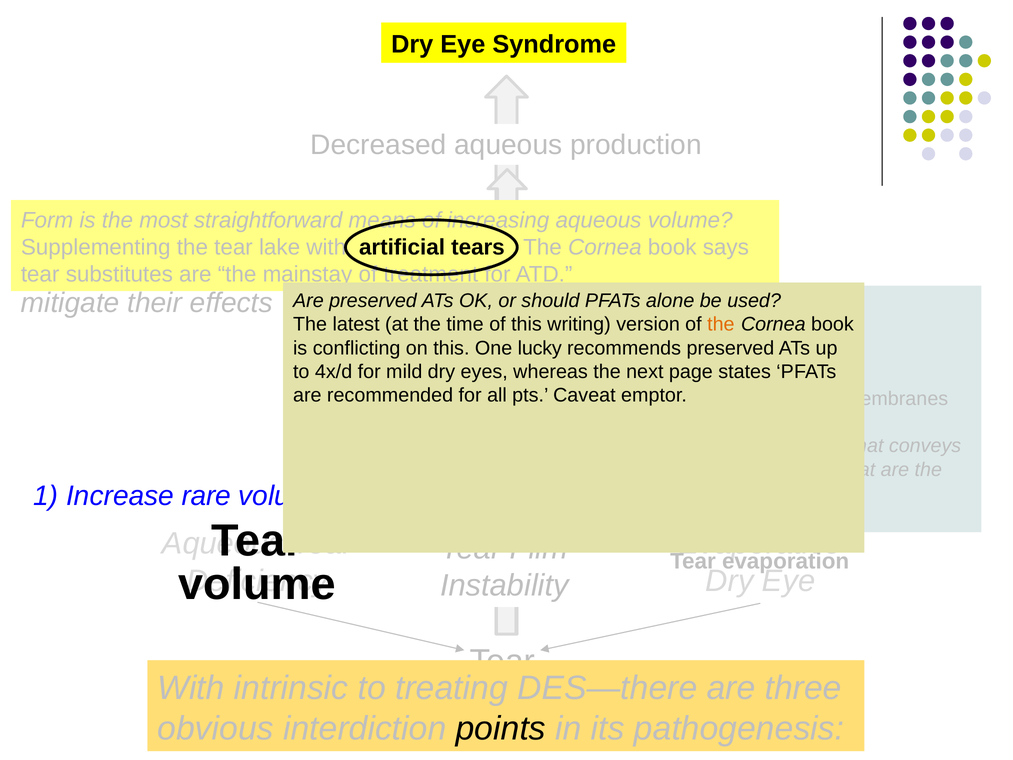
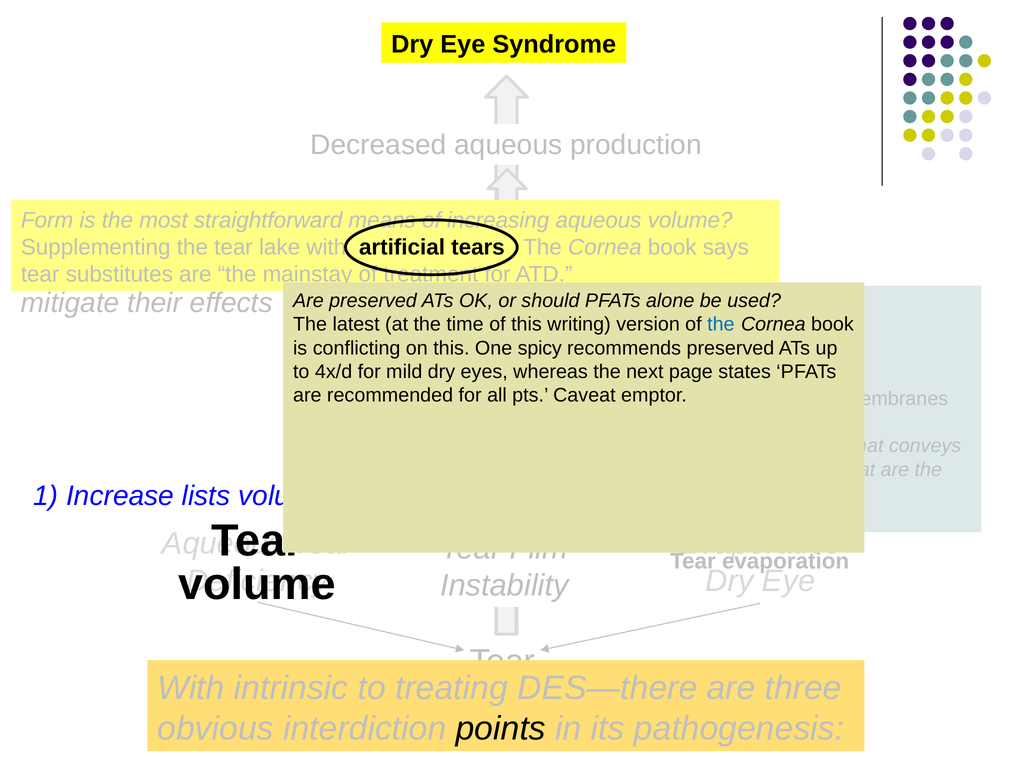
the at (721, 324) colour: orange -> blue
lucky: lucky -> spicy
rare: rare -> lists
